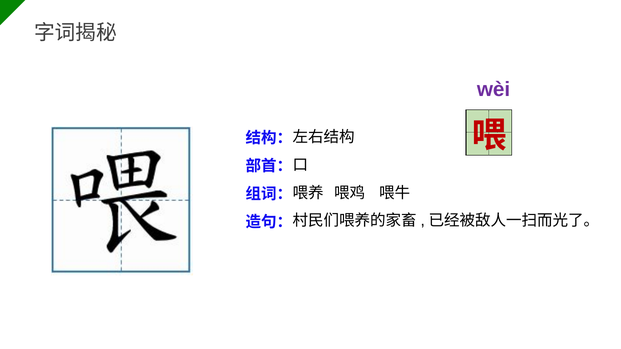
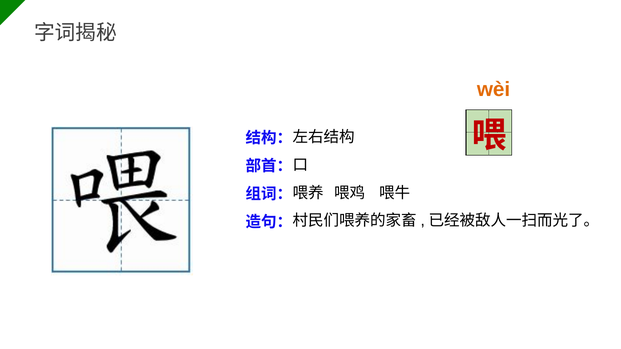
wèi colour: purple -> orange
